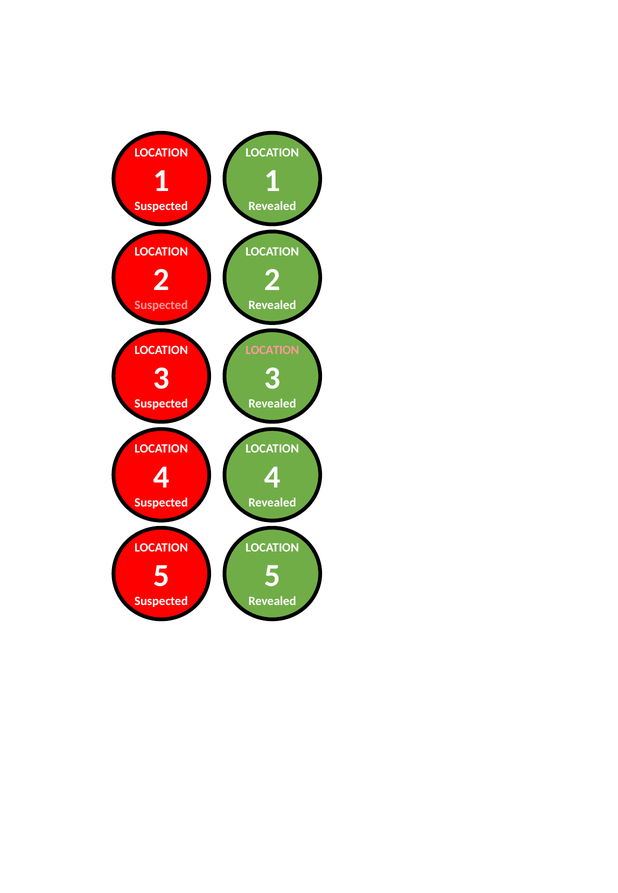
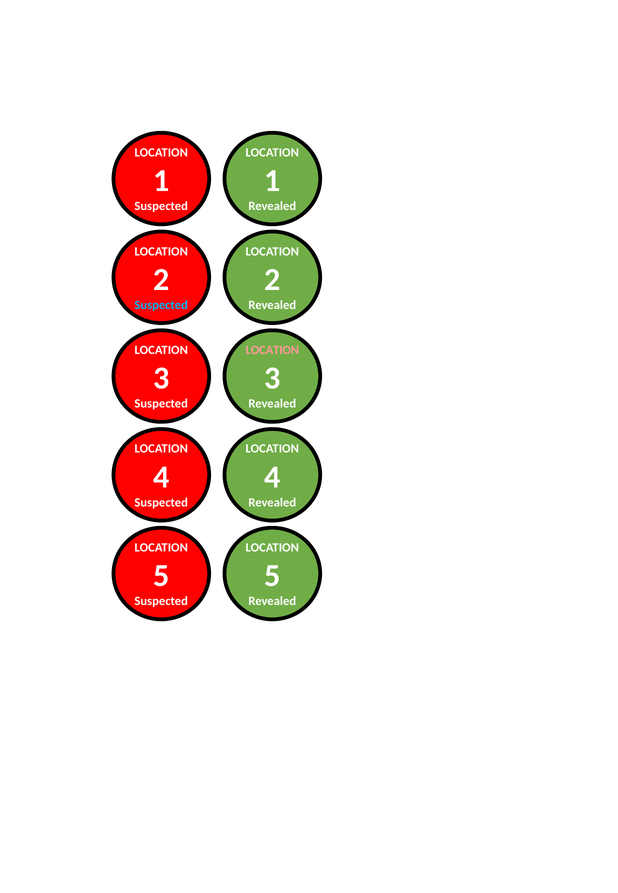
Suspected at (161, 305) colour: pink -> light blue
